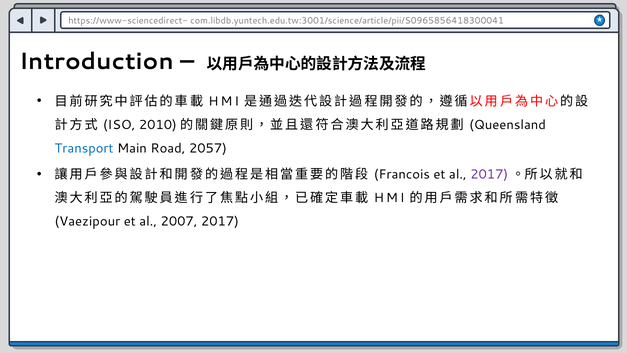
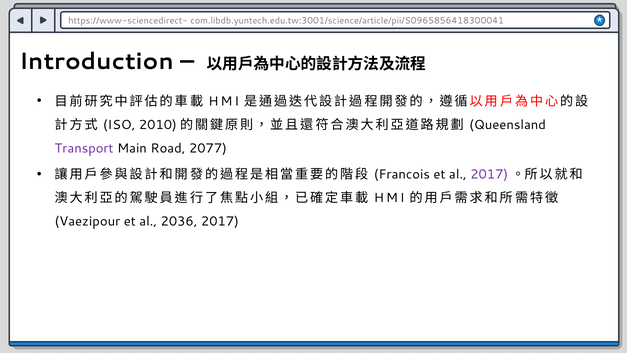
Transport colour: blue -> purple
2057: 2057 -> 2077
2007: 2007 -> 2036
